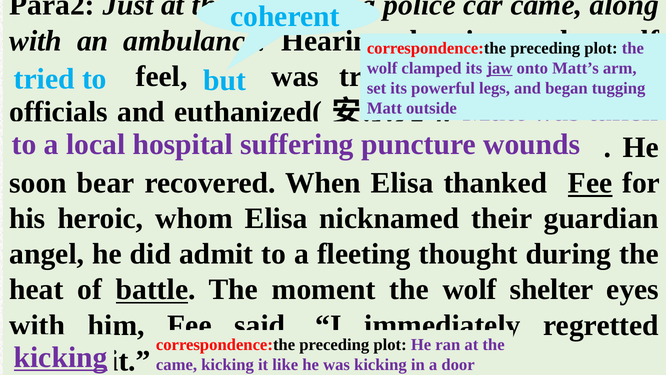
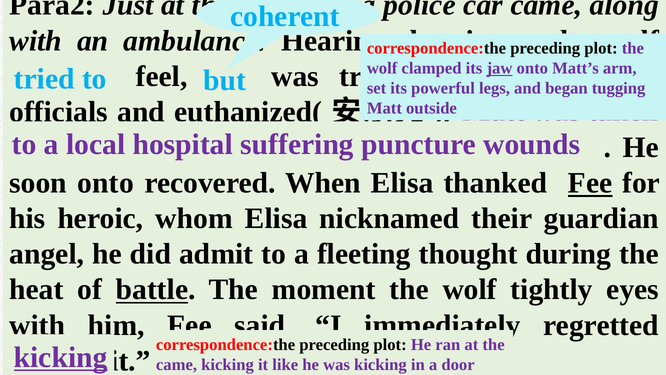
soon bear: bear -> onto
shelter: shelter -> tightly
